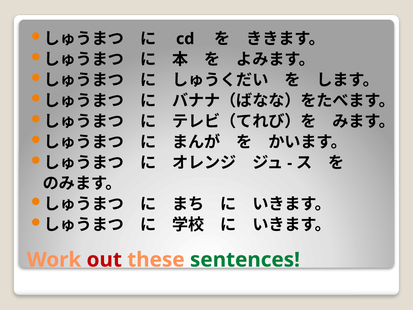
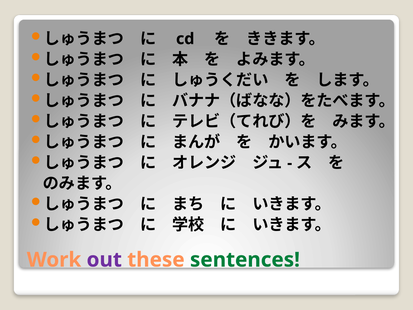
out colour: red -> purple
